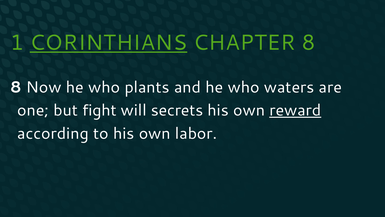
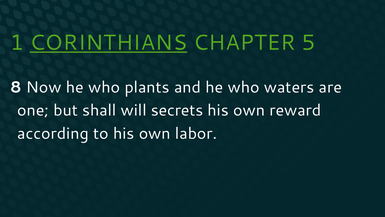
CHAPTER 8: 8 -> 5
fight: fight -> shall
reward underline: present -> none
